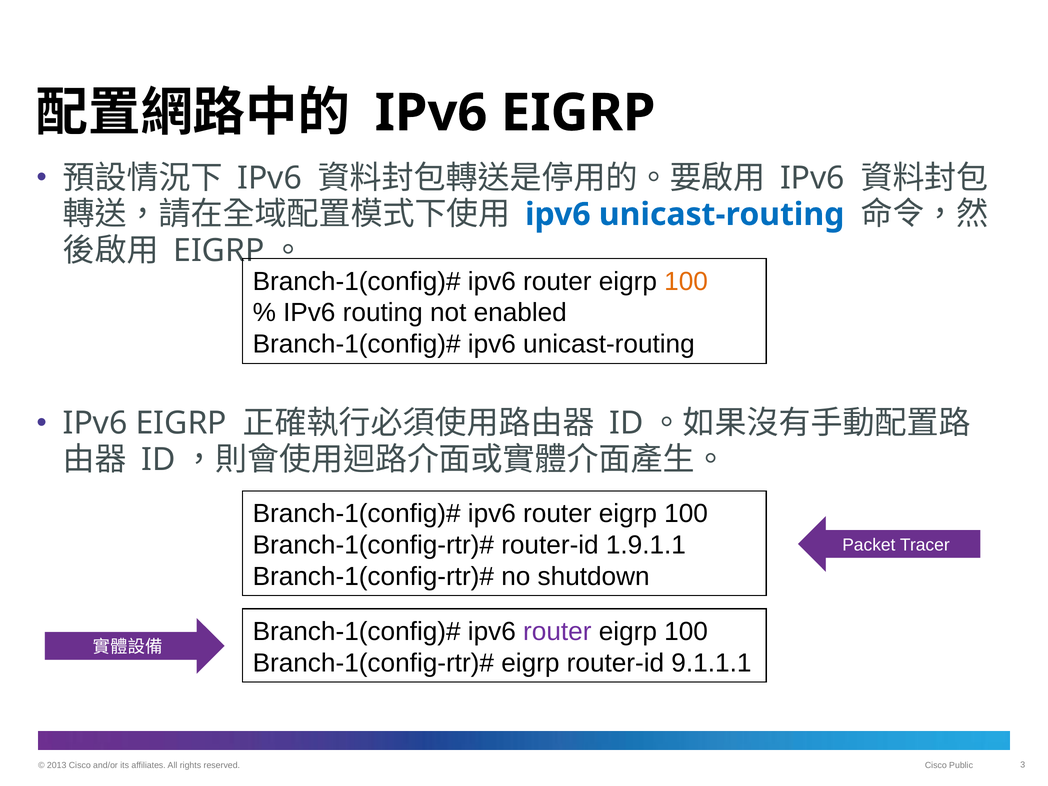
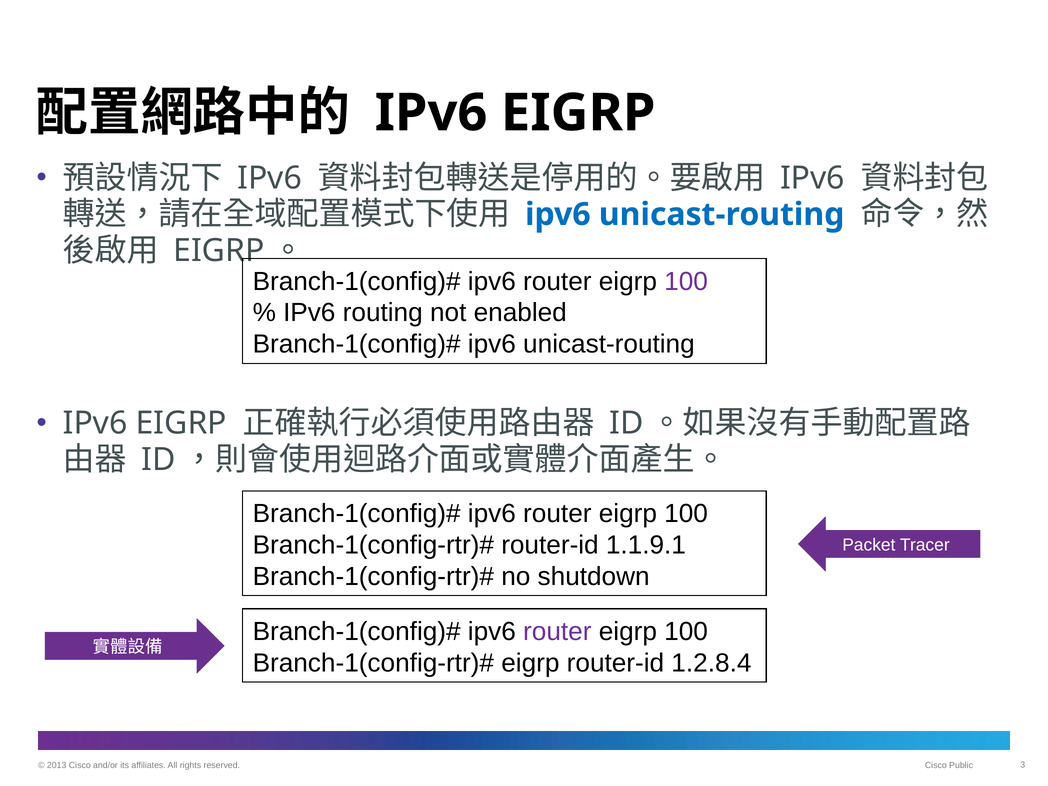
100 at (686, 281) colour: orange -> purple
1.9.1.1: 1.9.1.1 -> 1.1.9.1
9.1.1.1: 9.1.1.1 -> 1.2.8.4
